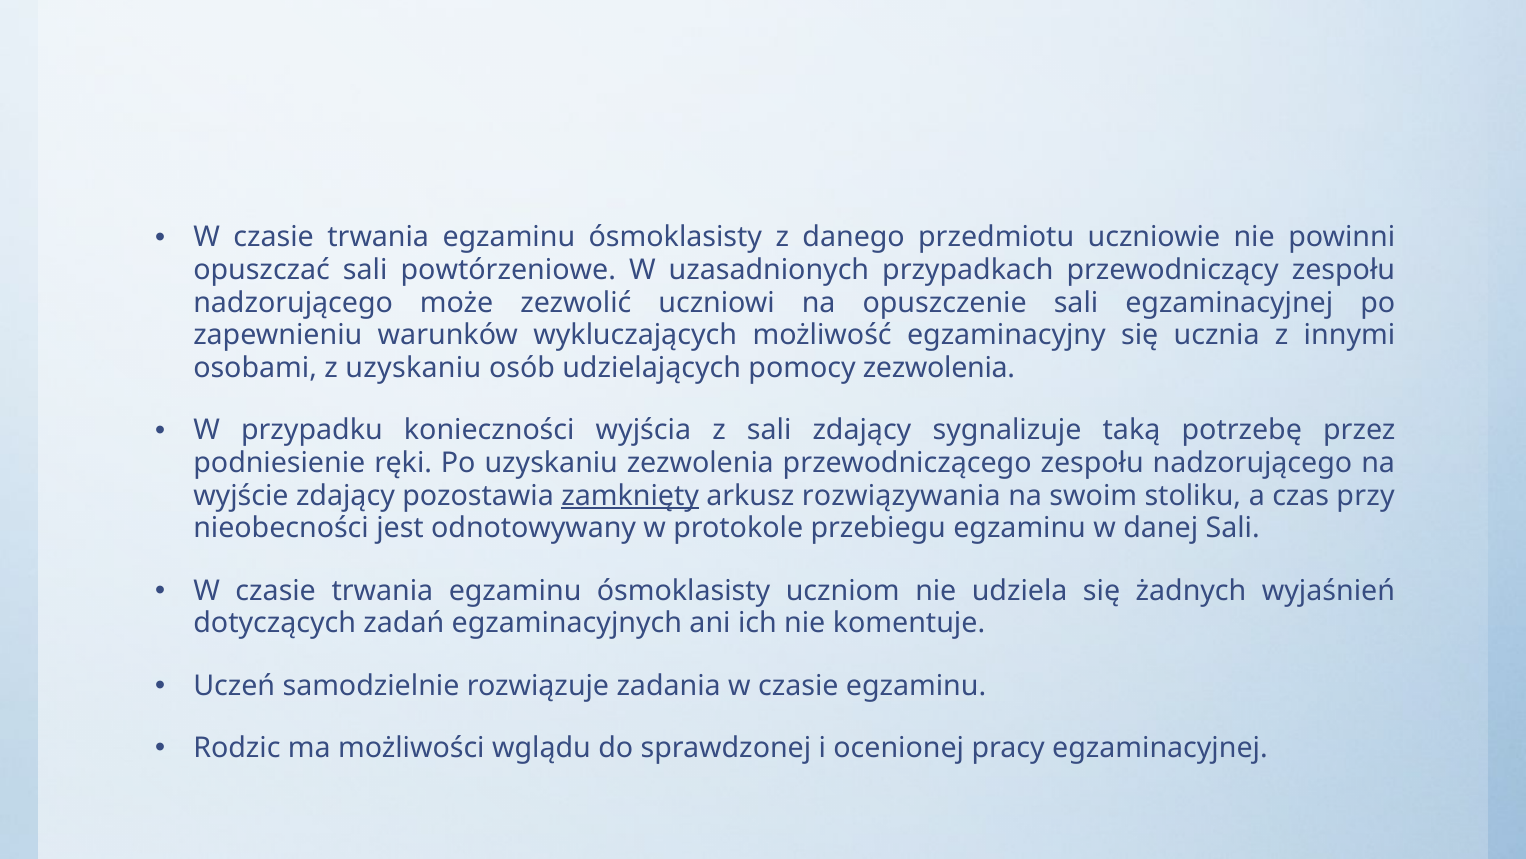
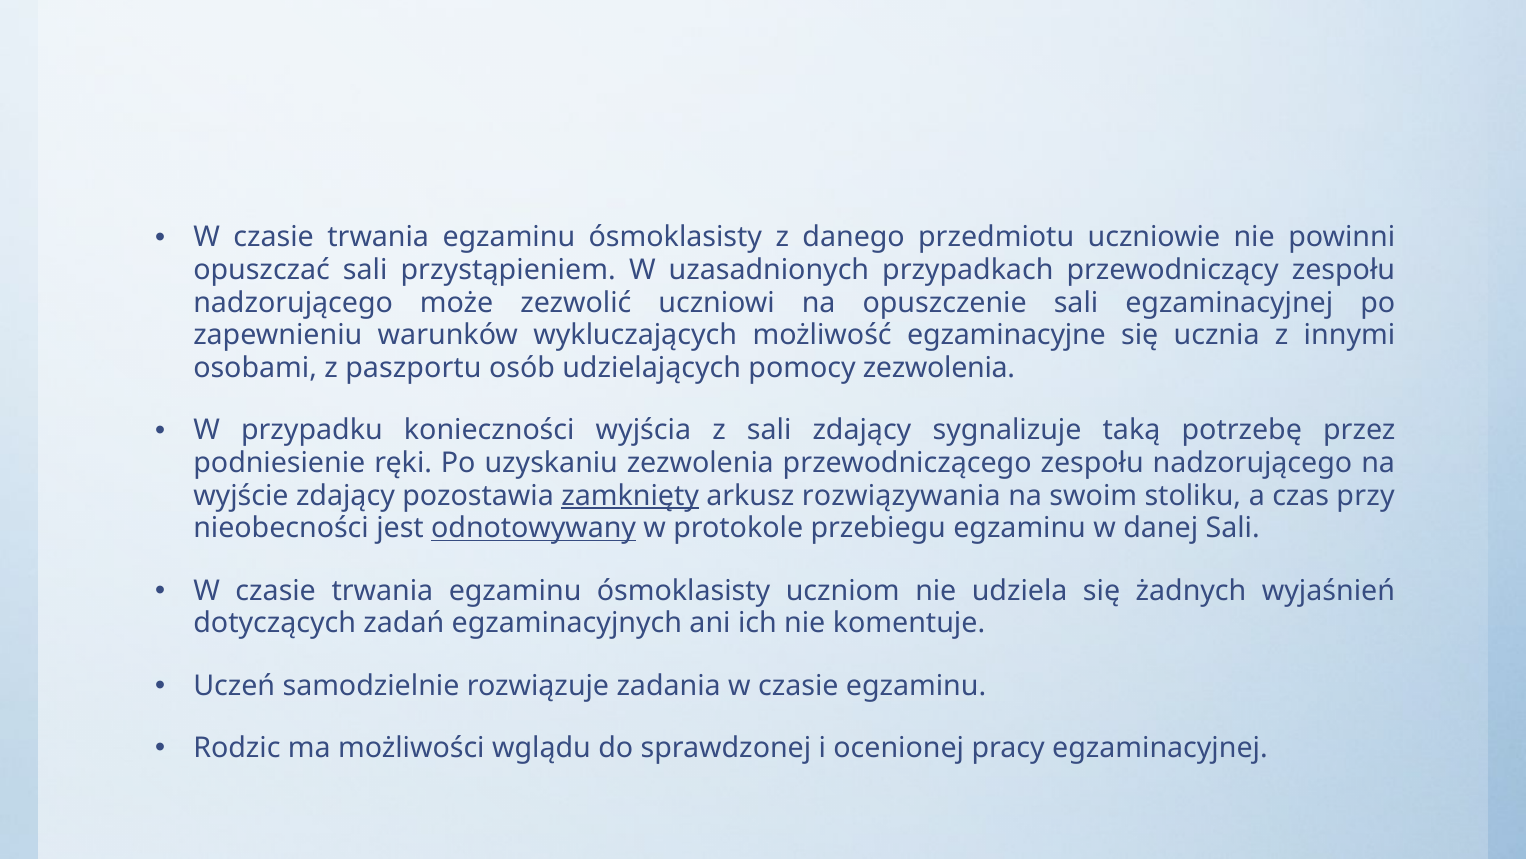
powtórzeniowe: powtórzeniowe -> przystąpieniem
egzaminacyjny: egzaminacyjny -> egzaminacyjne
z uzyskaniu: uzyskaniu -> paszportu
odnotowywany underline: none -> present
